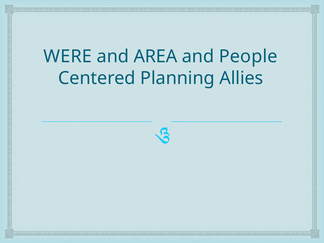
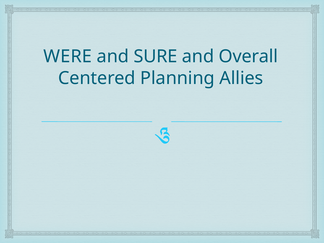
AREA: AREA -> SURE
People: People -> Overall
